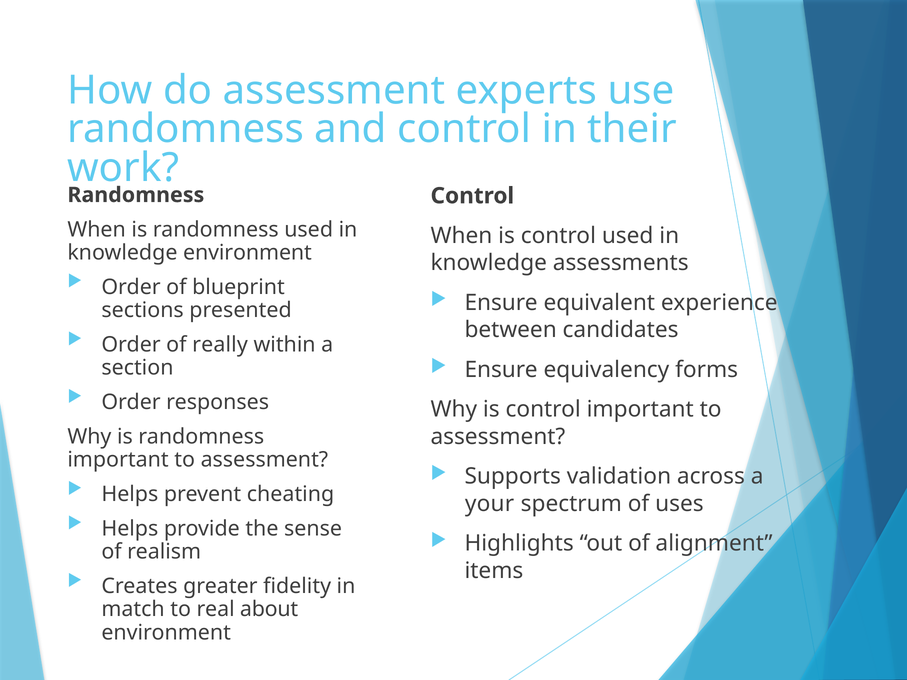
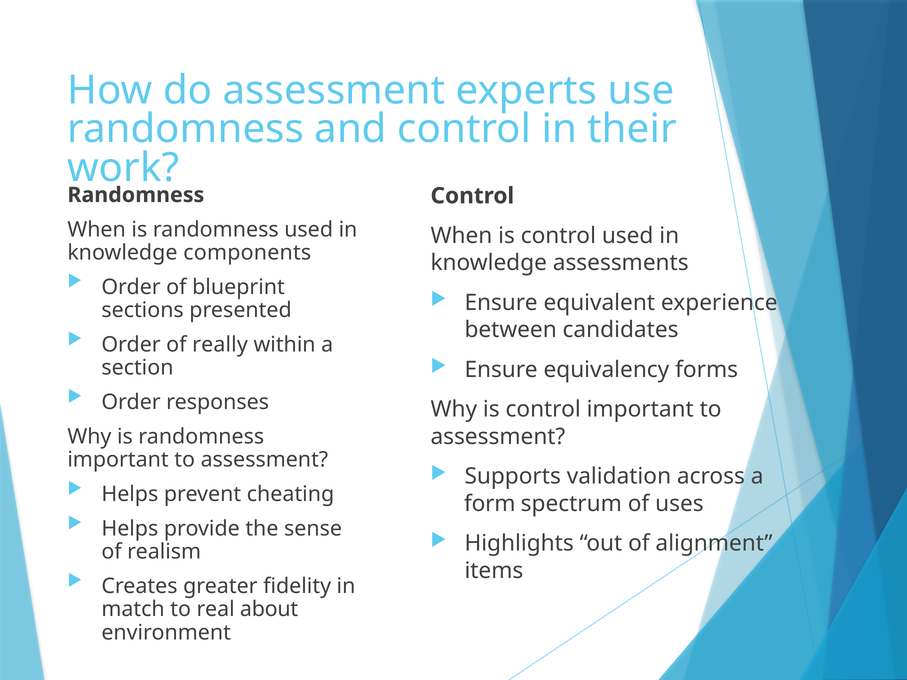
knowledge environment: environment -> components
your: your -> form
